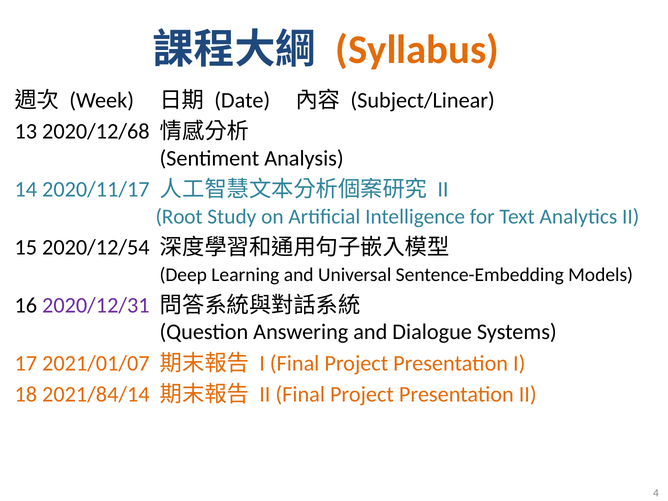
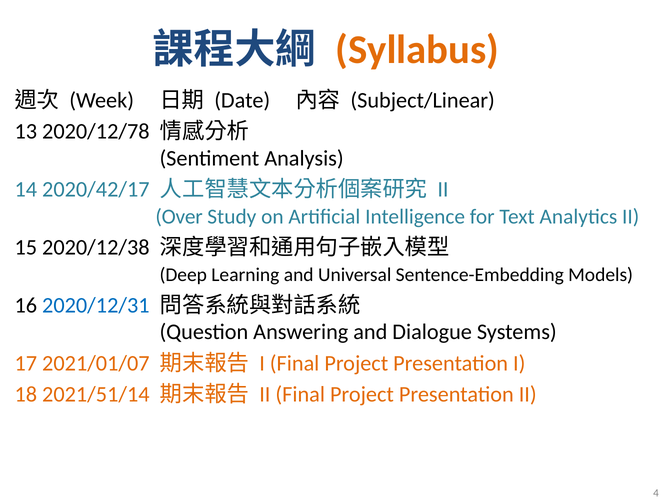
2020/12/68: 2020/12/68 -> 2020/12/78
2020/11/17: 2020/11/17 -> 2020/42/17
Root: Root -> Over
2020/12/54: 2020/12/54 -> 2020/12/38
2020/12/31 colour: purple -> blue
2021/84/14: 2021/84/14 -> 2021/51/14
